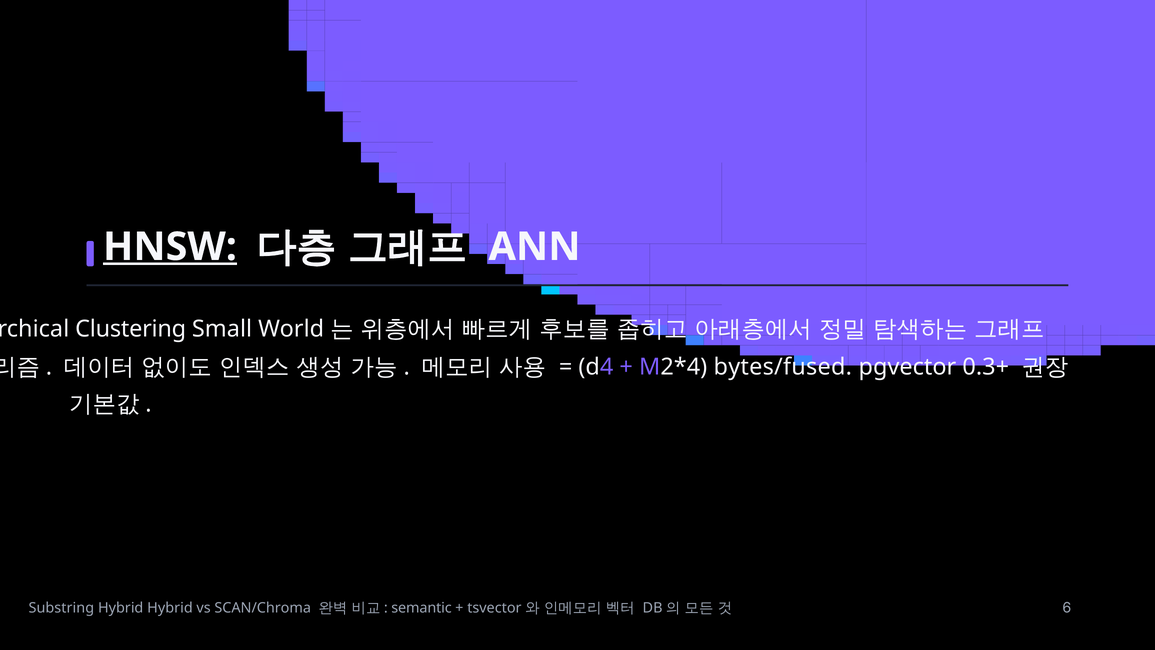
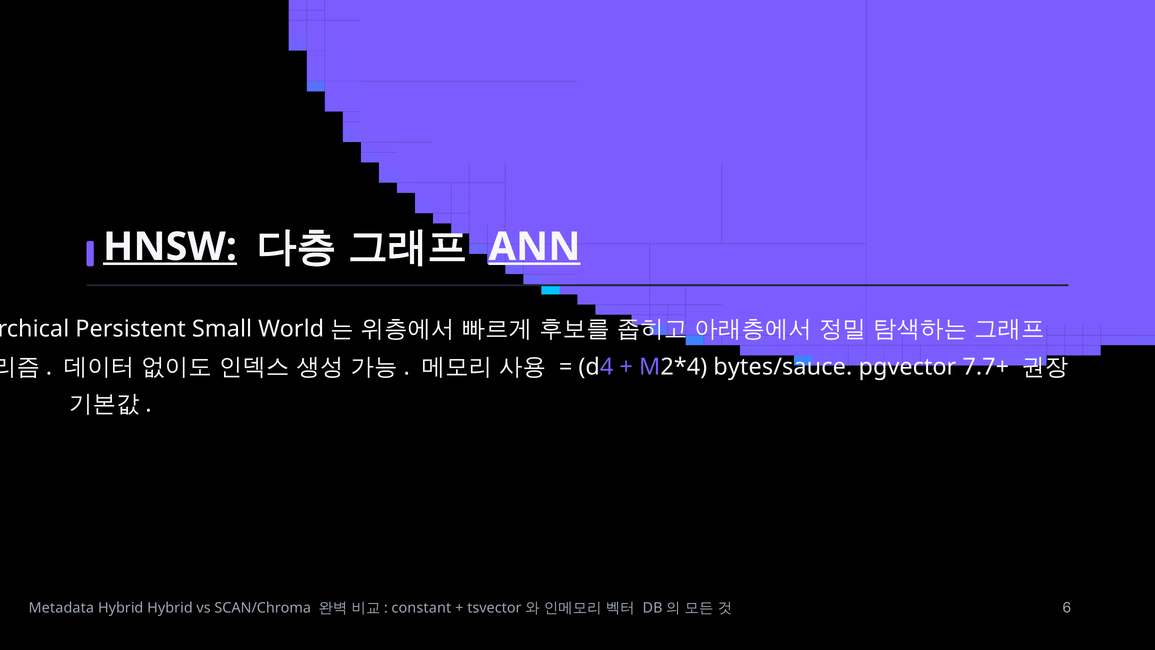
ANN underline: none -> present
Clustering: Clustering -> Persistent
bytes/fused: bytes/fused -> bytes/sauce
0.3+: 0.3+ -> 7.7+
Substring: Substring -> Metadata
semantic: semantic -> constant
